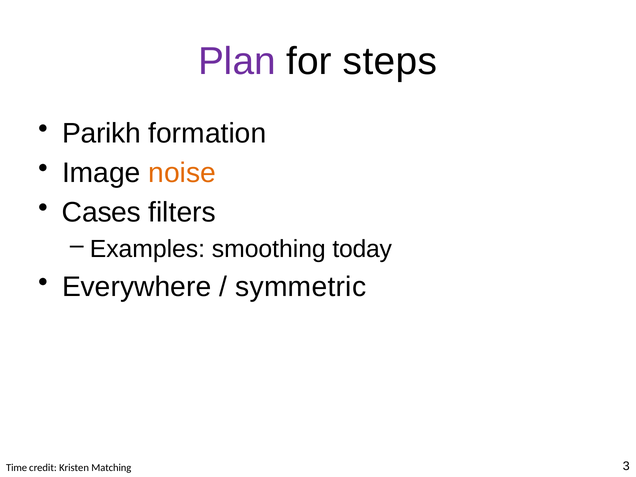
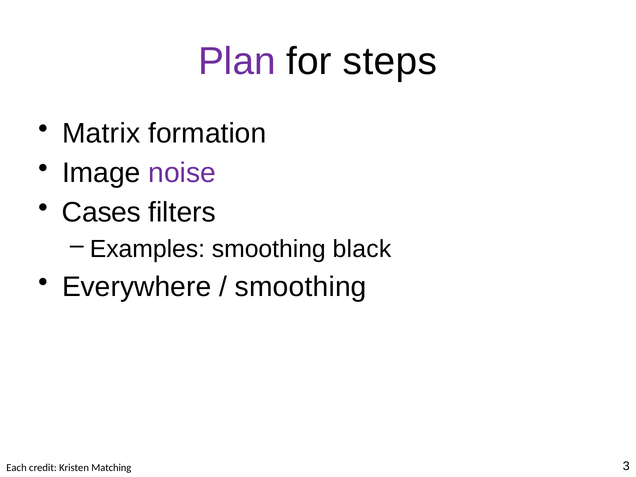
Parikh: Parikh -> Matrix
noise colour: orange -> purple
today: today -> black
symmetric at (301, 287): symmetric -> smoothing
Time: Time -> Each
